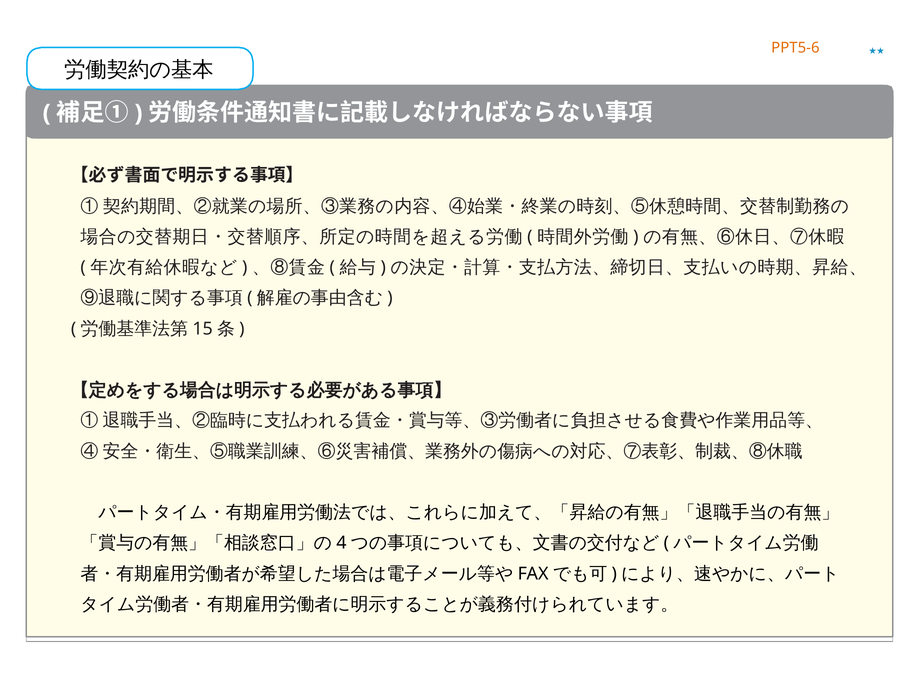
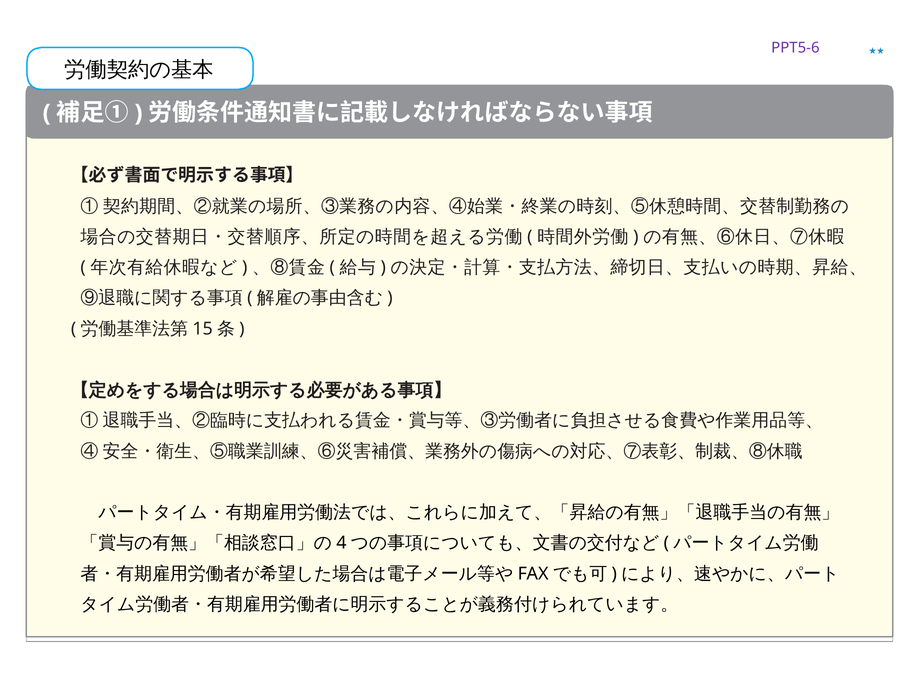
PPT5-6 colour: orange -> purple
